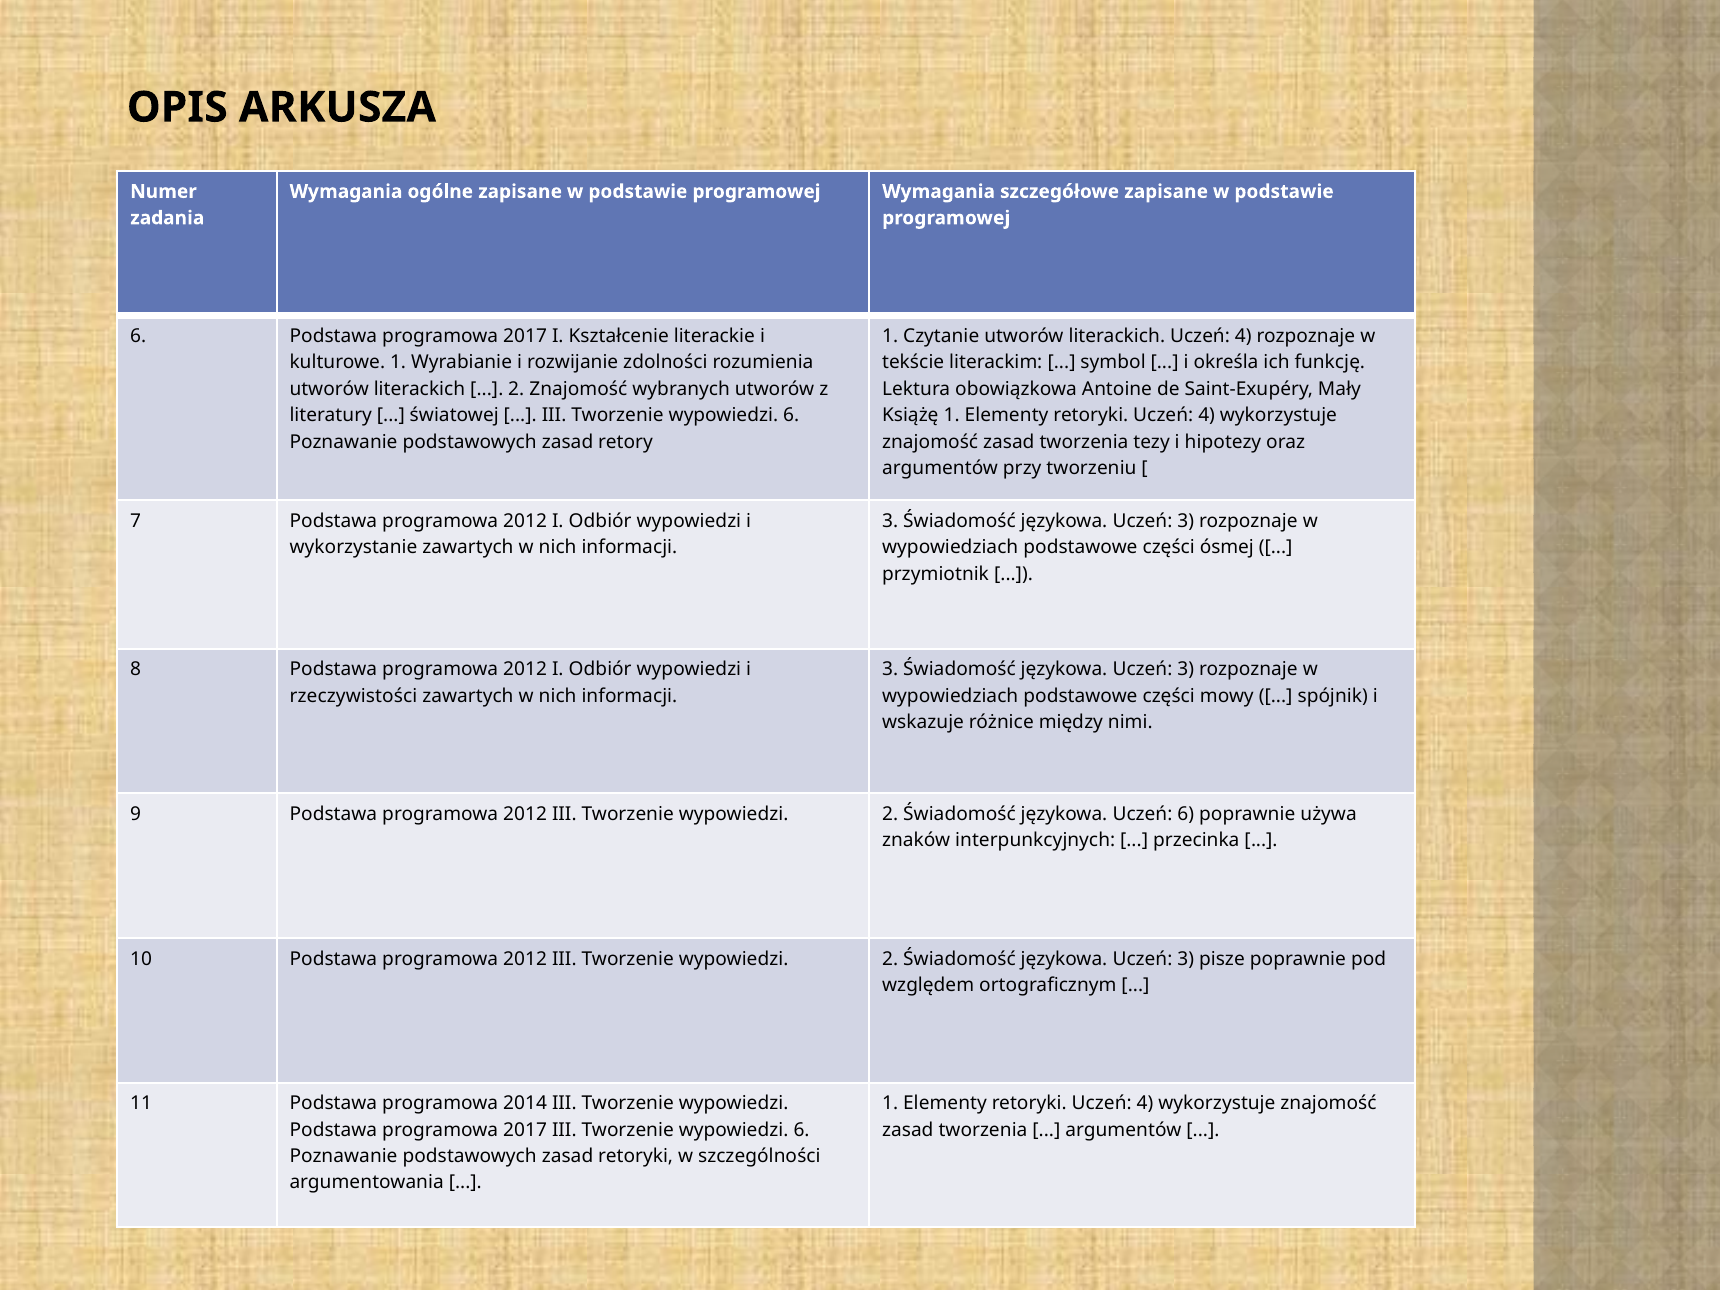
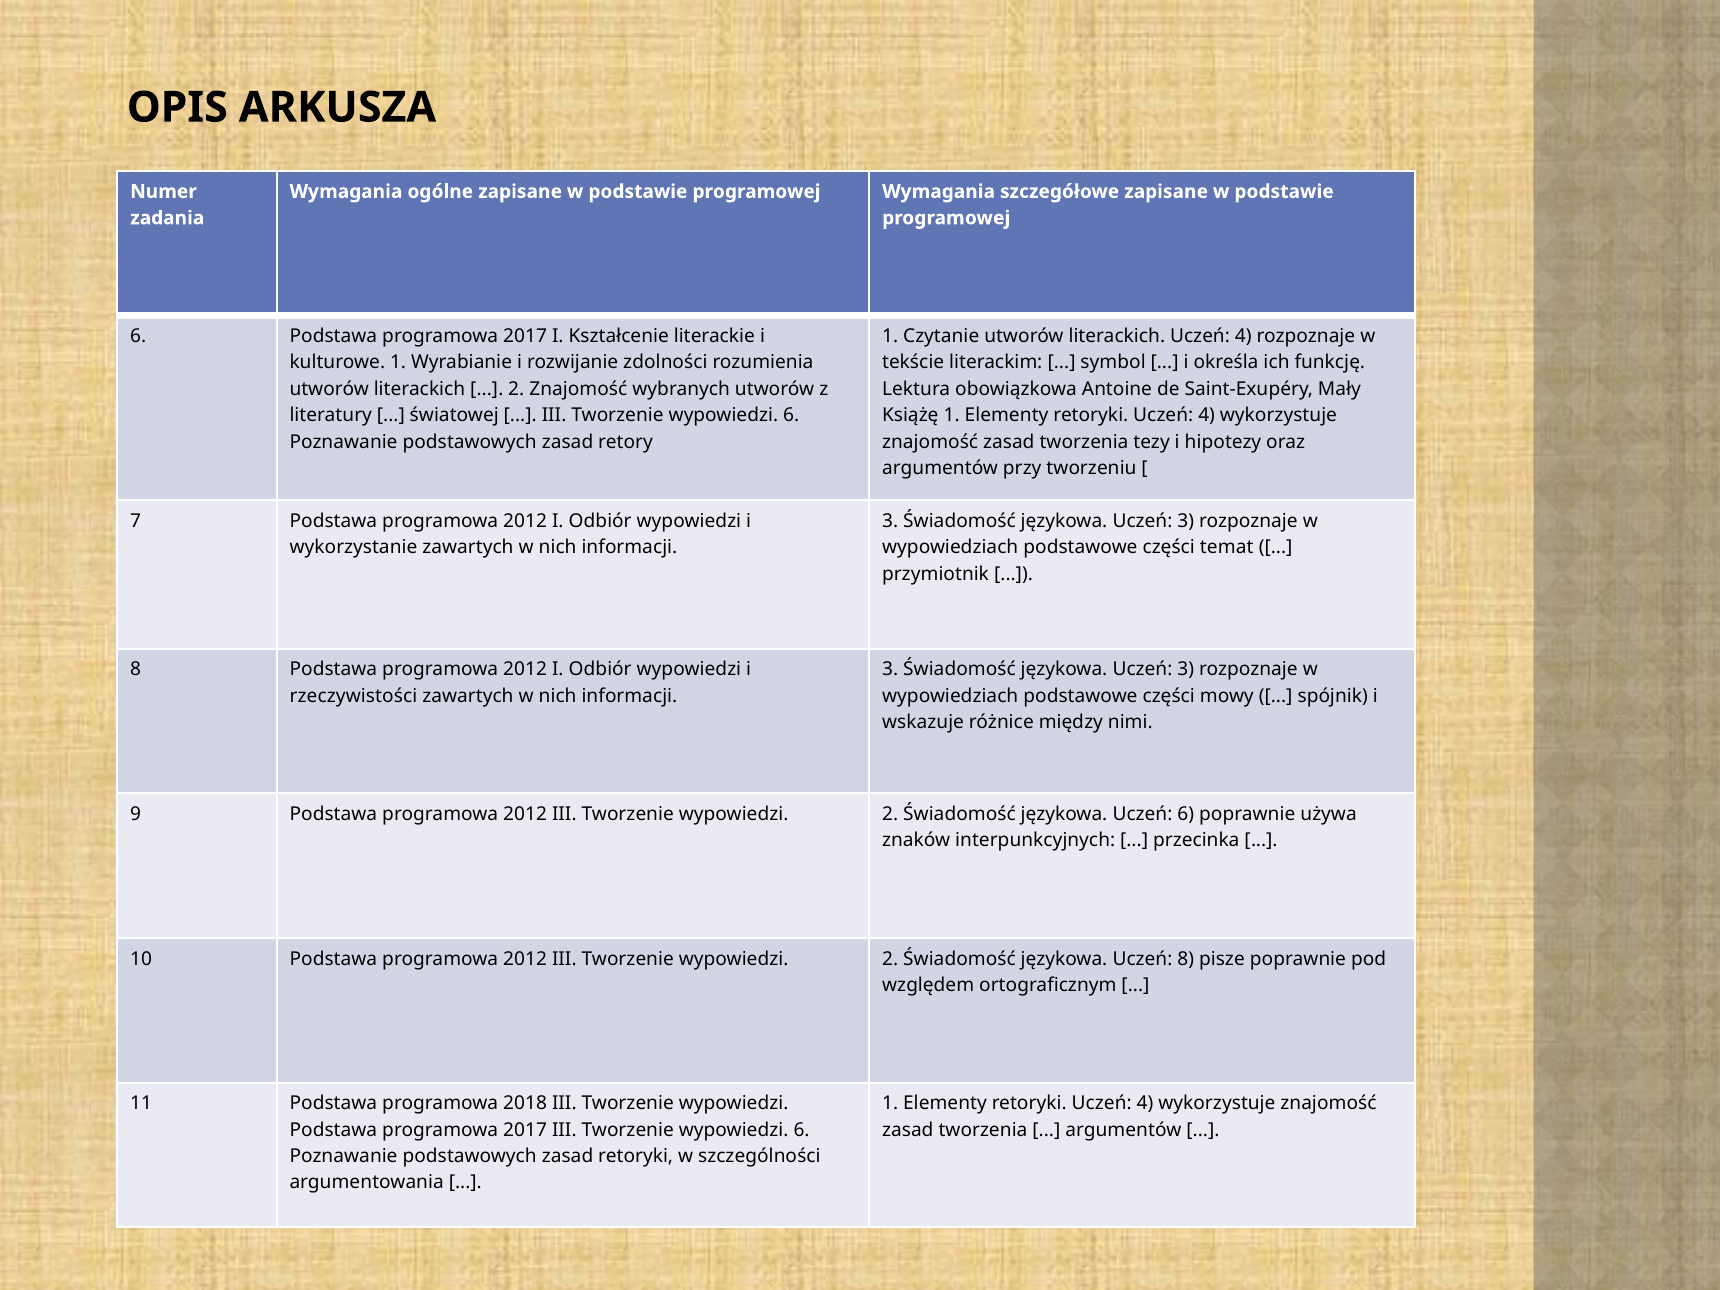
ósmej: ósmej -> temat
3 at (1186, 959): 3 -> 8
2014: 2014 -> 2018
